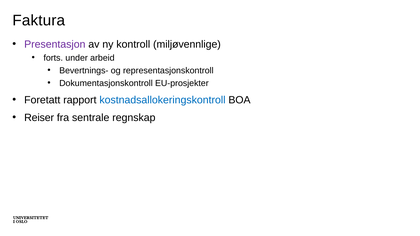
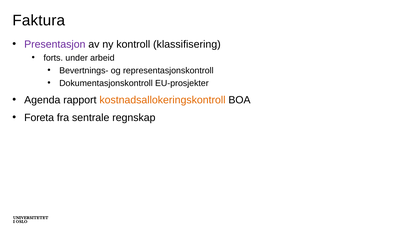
miljøvennlige: miljøvennlige -> klassifisering
Foretatt: Foretatt -> Agenda
kostnadsallokeringskontroll colour: blue -> orange
Reiser: Reiser -> Foreta
